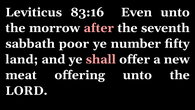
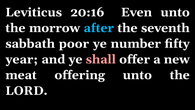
83:16: 83:16 -> 20:16
after colour: pink -> light blue
land: land -> year
